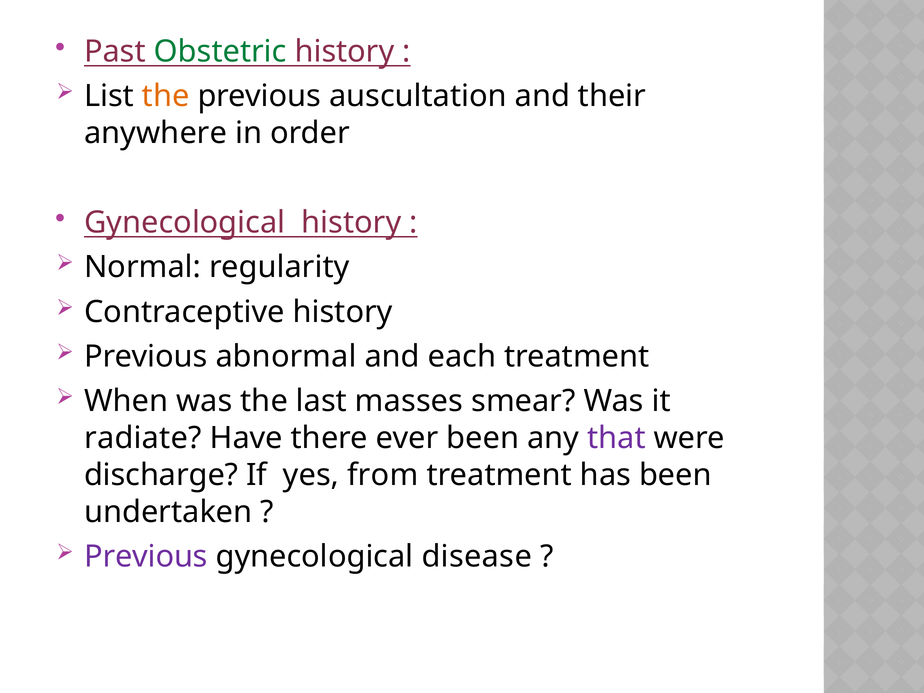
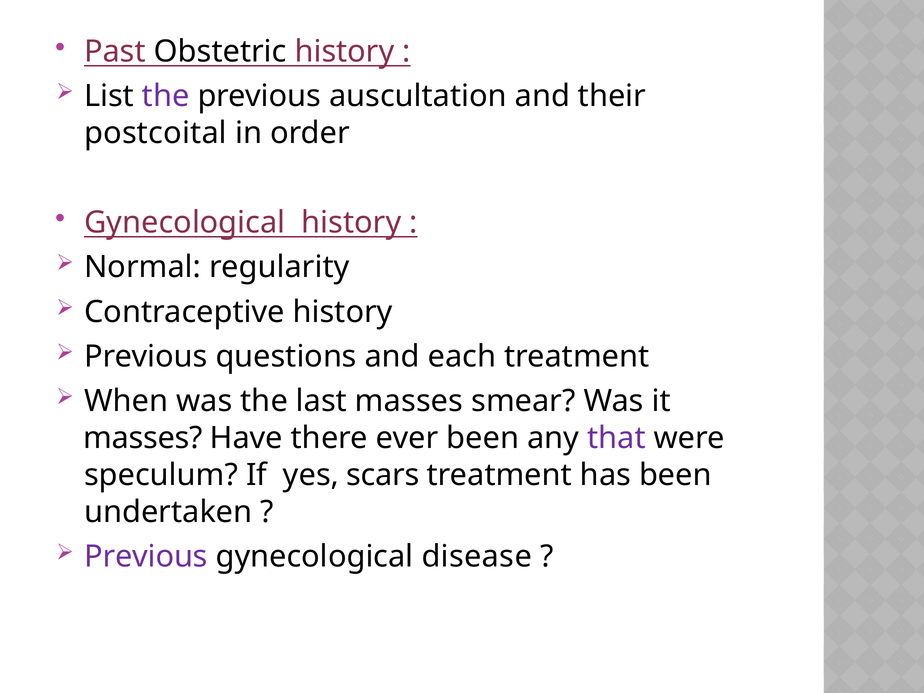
Obstetric colour: green -> black
the at (166, 96) colour: orange -> purple
anywhere: anywhere -> postcoital
abnormal: abnormal -> questions
radiate at (143, 438): radiate -> masses
discharge: discharge -> speculum
from: from -> scars
